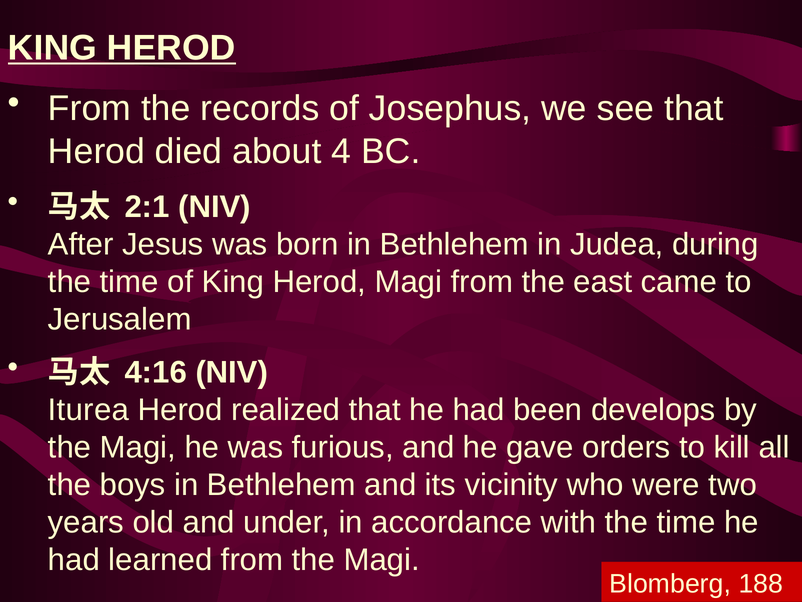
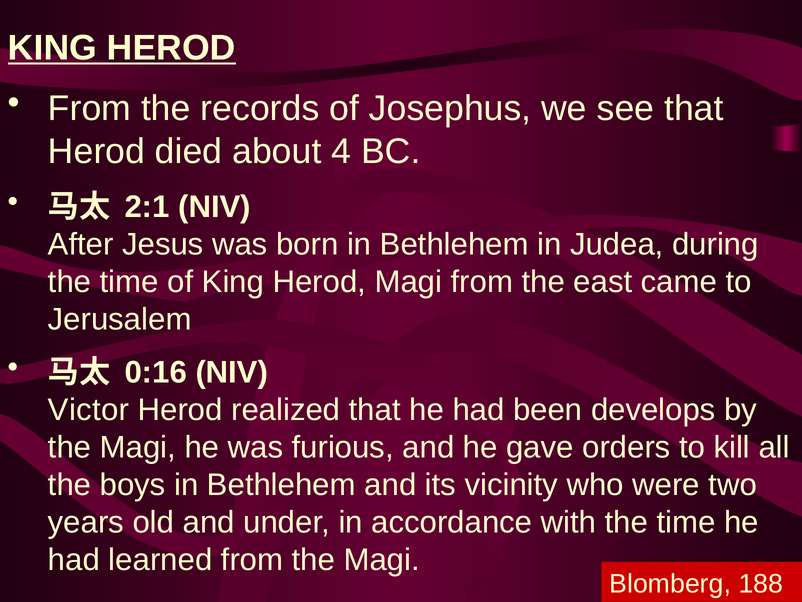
4:16: 4:16 -> 0:16
Iturea: Iturea -> Victor
